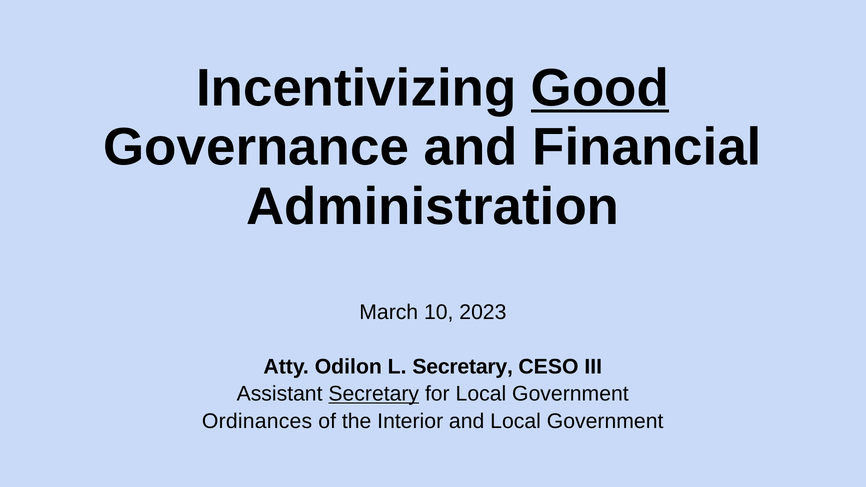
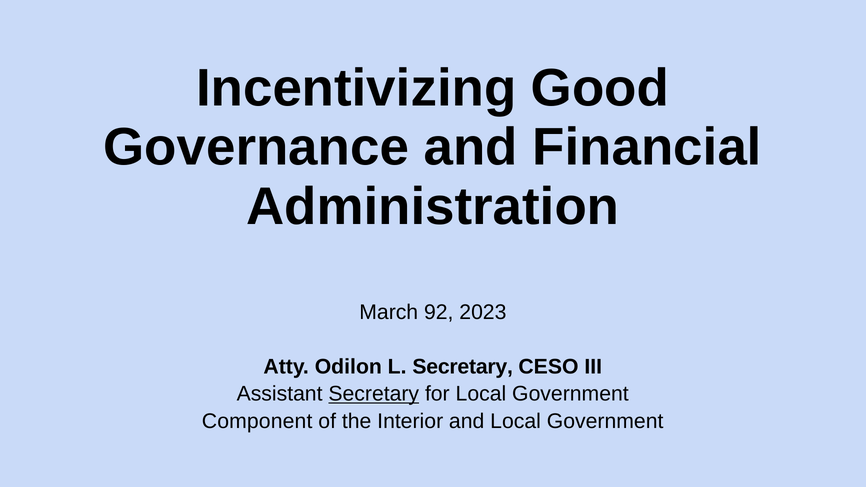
Good underline: present -> none
10: 10 -> 92
Ordinances: Ordinances -> Component
